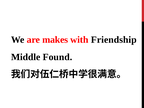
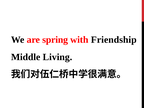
makes: makes -> spring
Found: Found -> Living
